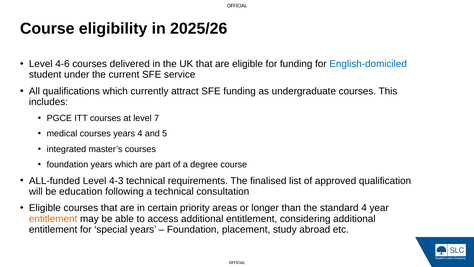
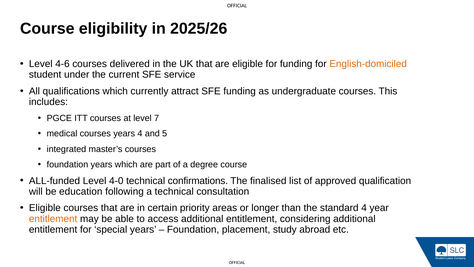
English-domiciled colour: blue -> orange
4-3: 4-3 -> 4-0
requirements: requirements -> confirmations
